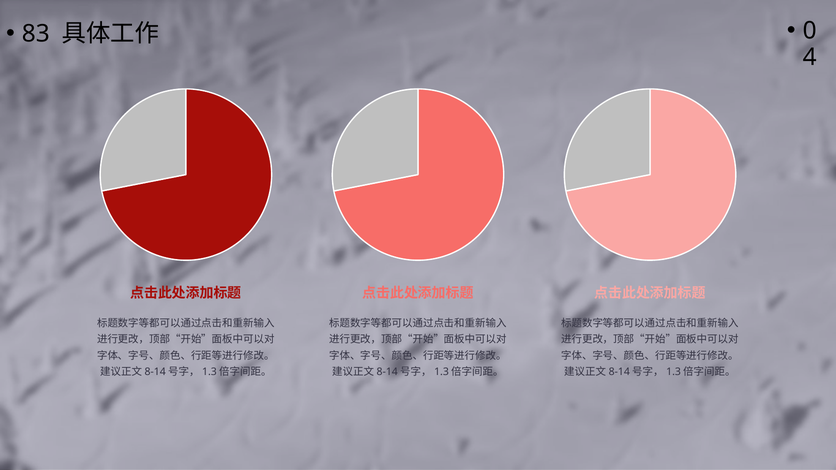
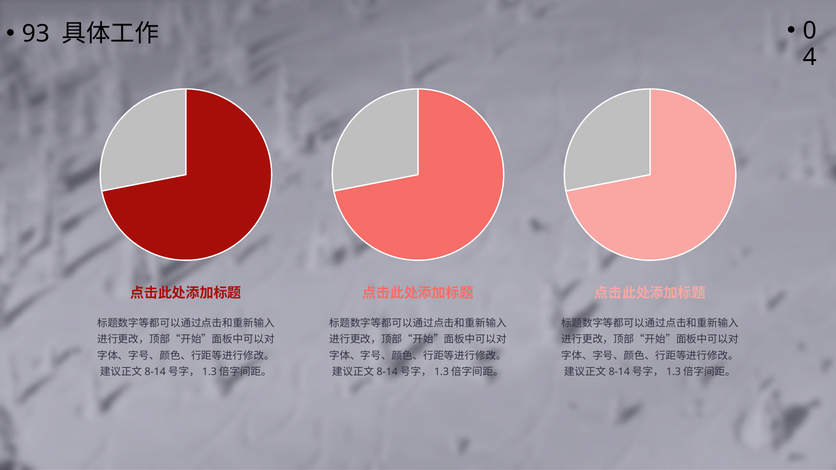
83: 83 -> 93
